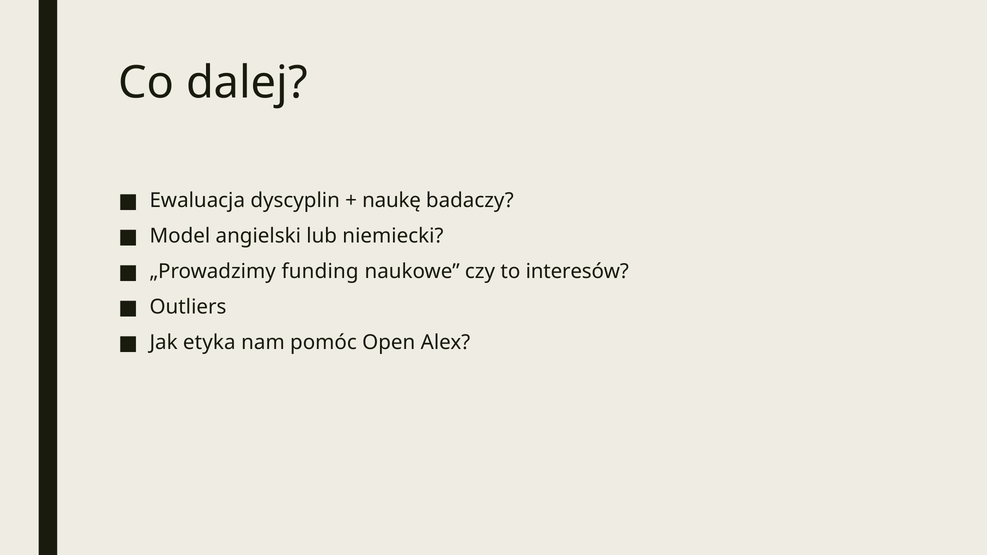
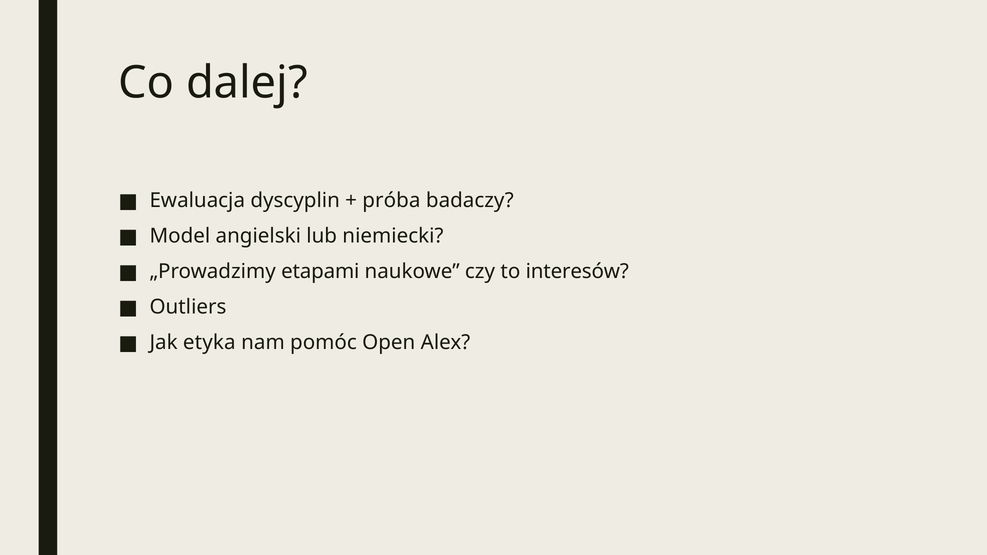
naukę: naukę -> próba
funding: funding -> etapami
